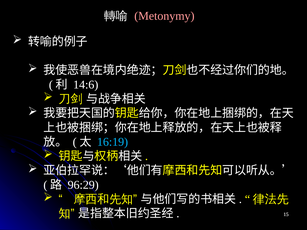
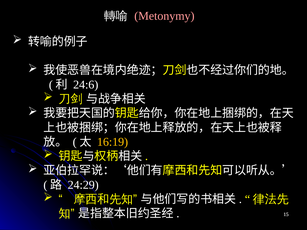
14:6: 14:6 -> 24:6
16:19 colour: light blue -> yellow
96:29: 96:29 -> 24:29
